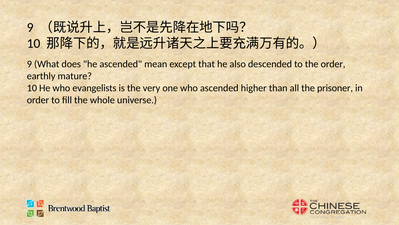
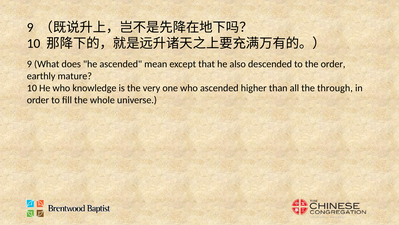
evangelists: evangelists -> knowledge
prisoner: prisoner -> through
